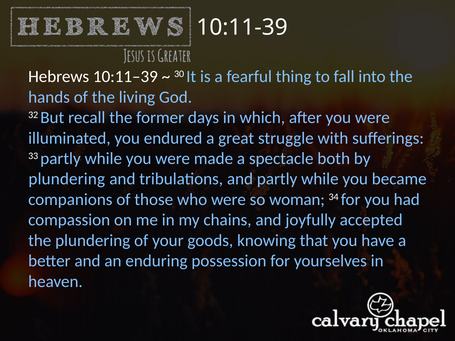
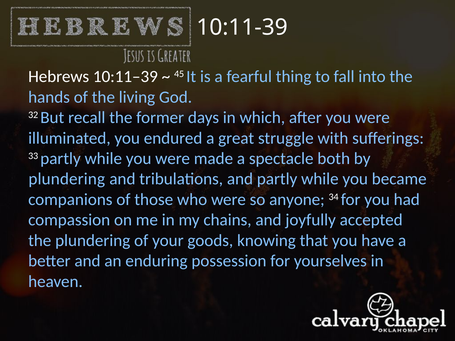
30: 30 -> 45
woman: woman -> anyone
